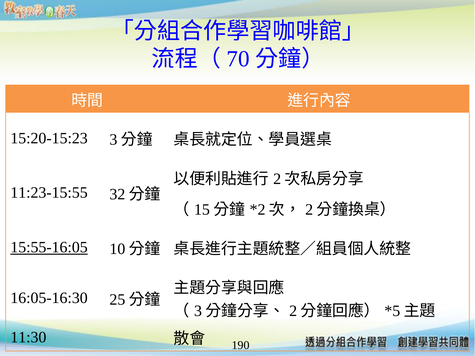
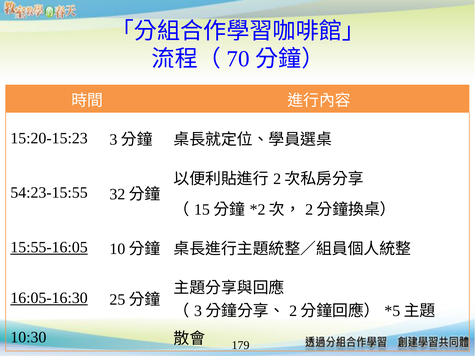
11:23-15:55: 11:23-15:55 -> 54:23-15:55
16:05-16:30 underline: none -> present
11:30: 11:30 -> 10:30
190: 190 -> 179
